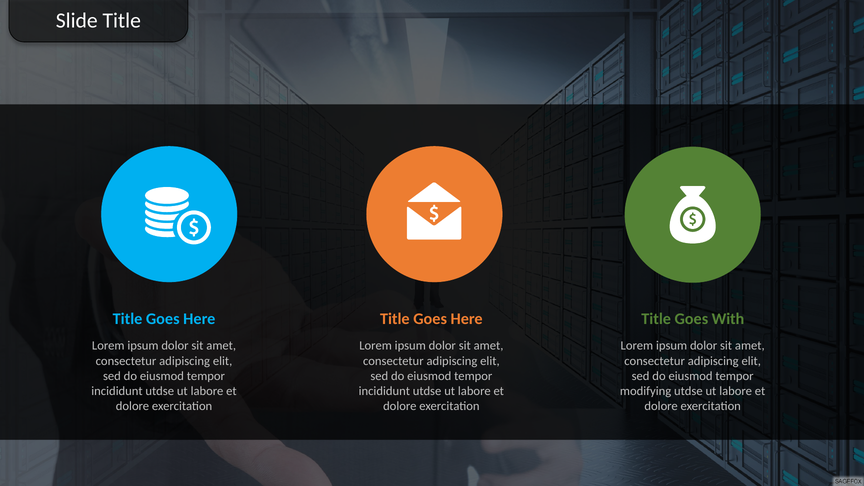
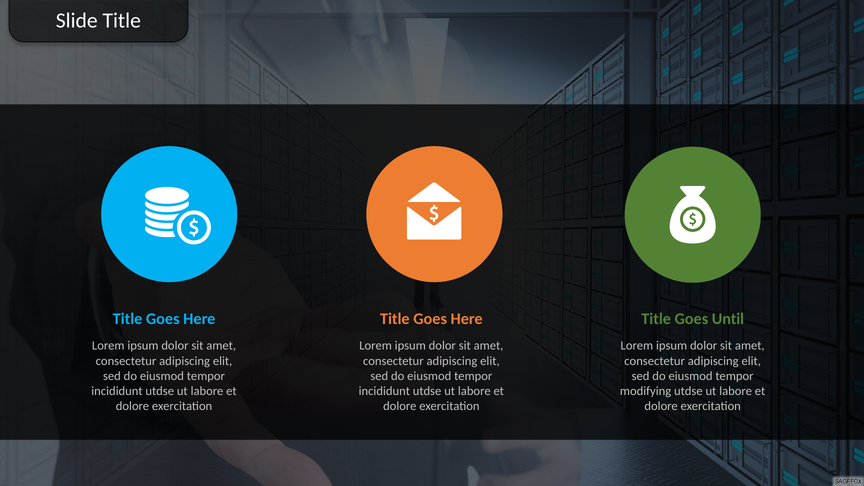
With: With -> Until
